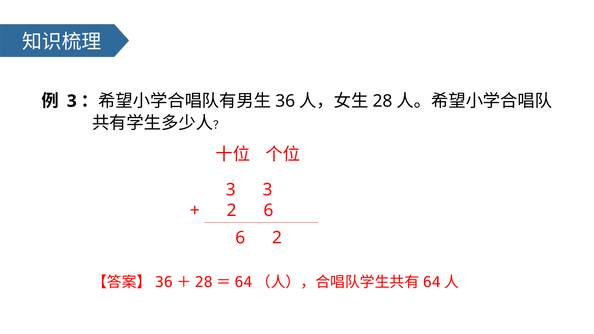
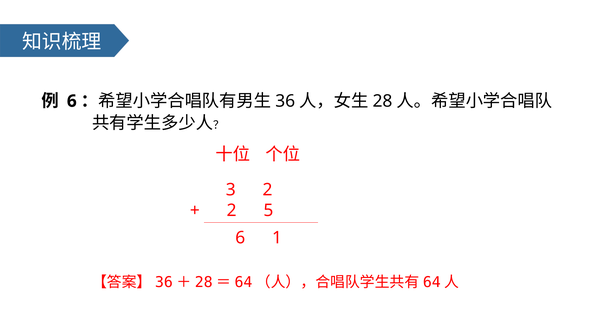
3 at (72, 101): 3 -> 6
3 3: 3 -> 2
2 6: 6 -> 5
6 2: 2 -> 1
